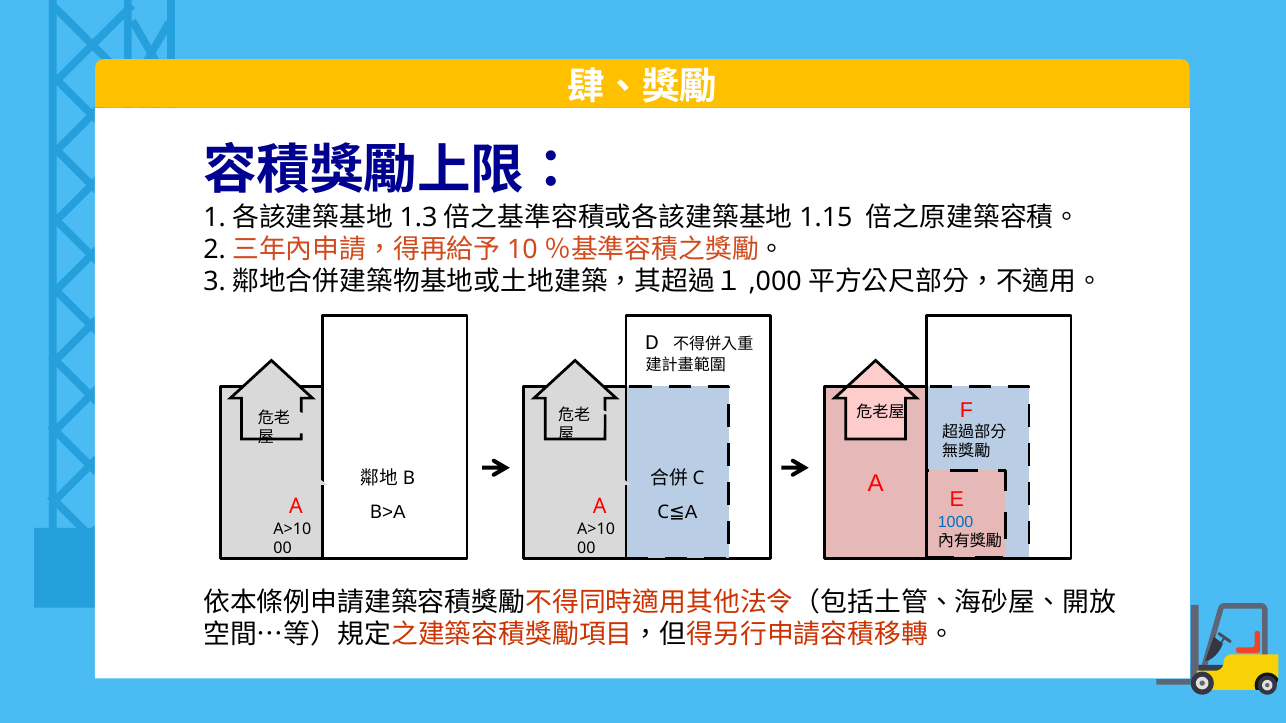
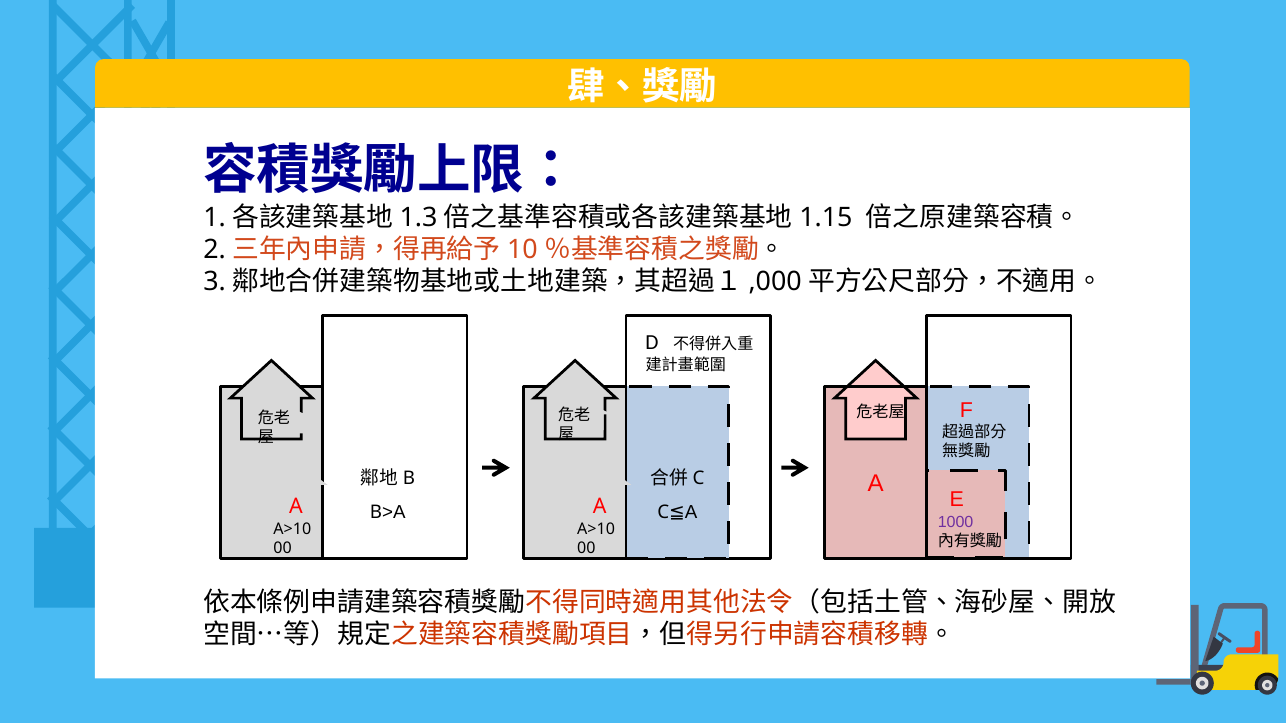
1000 colour: blue -> purple
